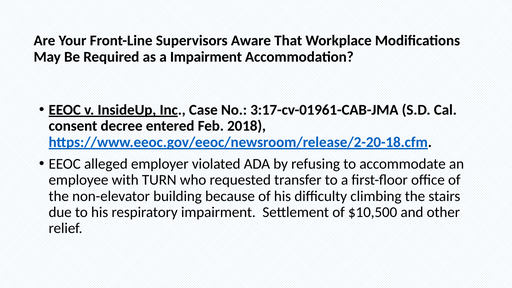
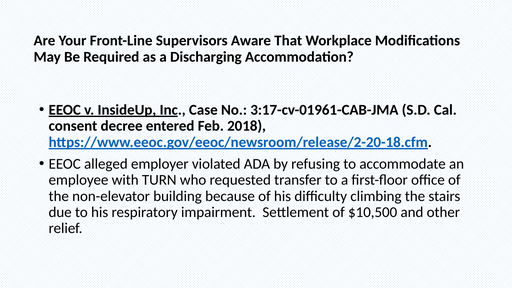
a Impairment: Impairment -> Discharging
